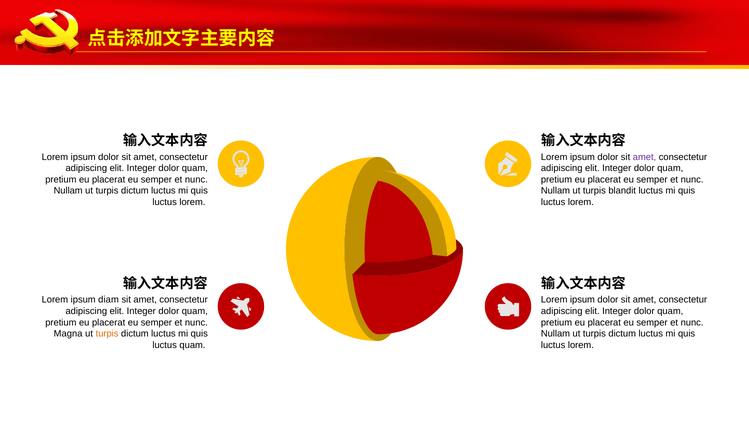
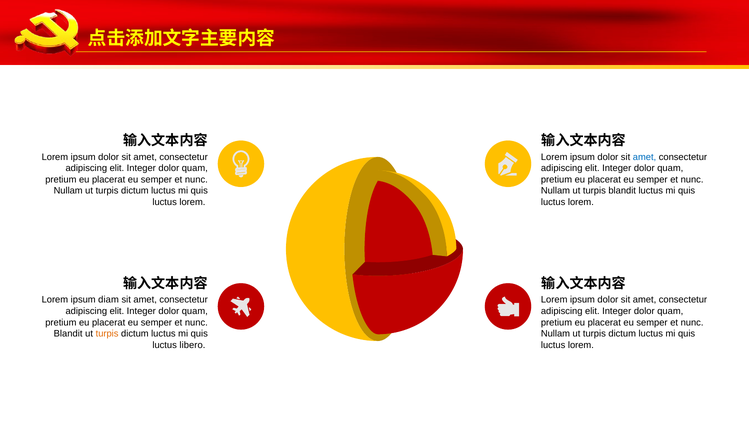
amet at (645, 157) colour: purple -> blue
Magna at (68, 333): Magna -> Blandit
luctus quam: quam -> libero
